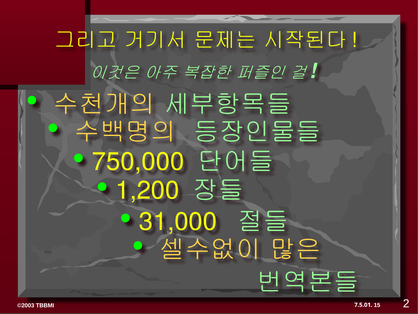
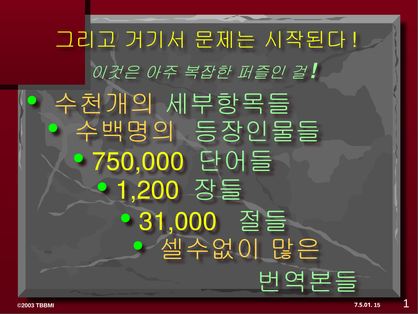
2: 2 -> 1
